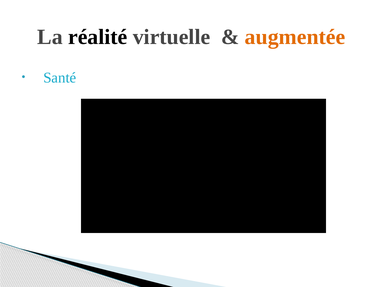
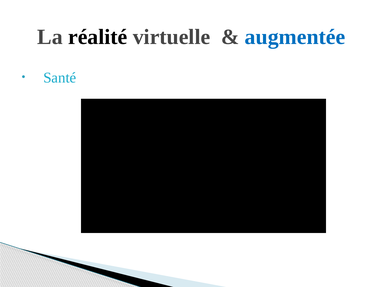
augmentée colour: orange -> blue
